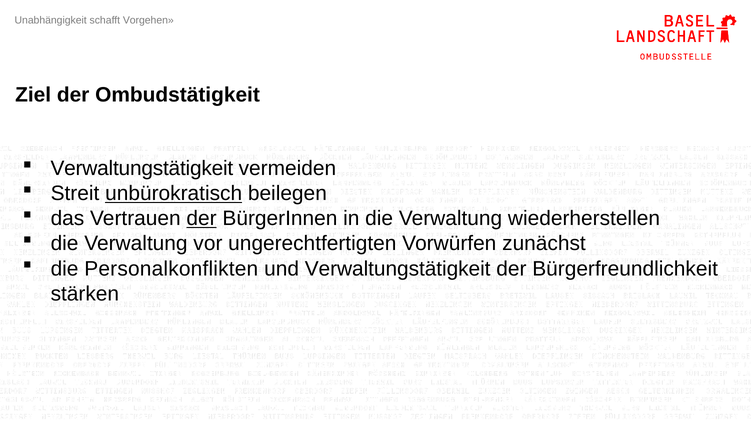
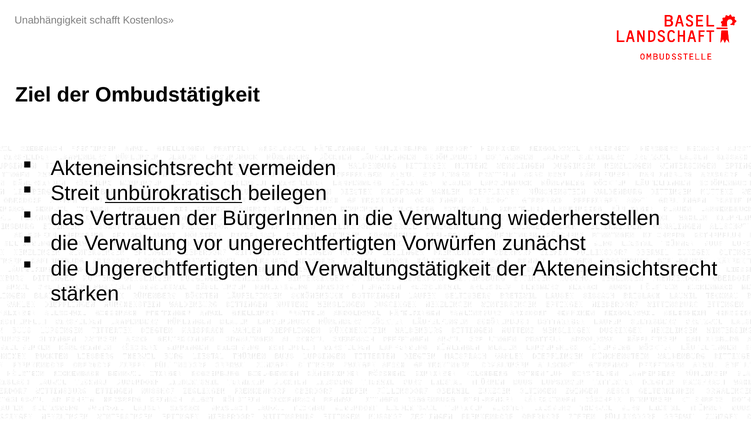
Vorgehen: Vorgehen -> Kostenlos
Verwaltungstätigkeit at (142, 169): Verwaltungstätigkeit -> Akteneinsichtsrecht
der at (202, 219) underline: present -> none
die Personalkonflikten: Personalkonflikten -> Ungerechtfertigten
der Bürgerfreundlichkeit: Bürgerfreundlichkeit -> Akteneinsichtsrecht
